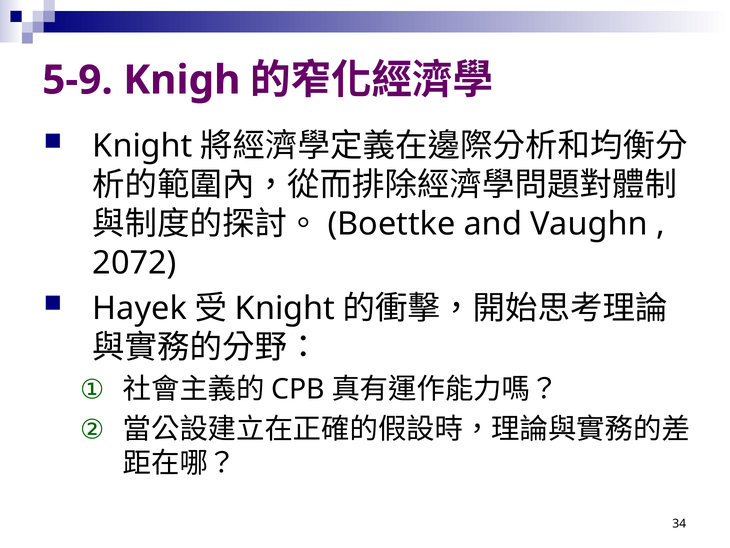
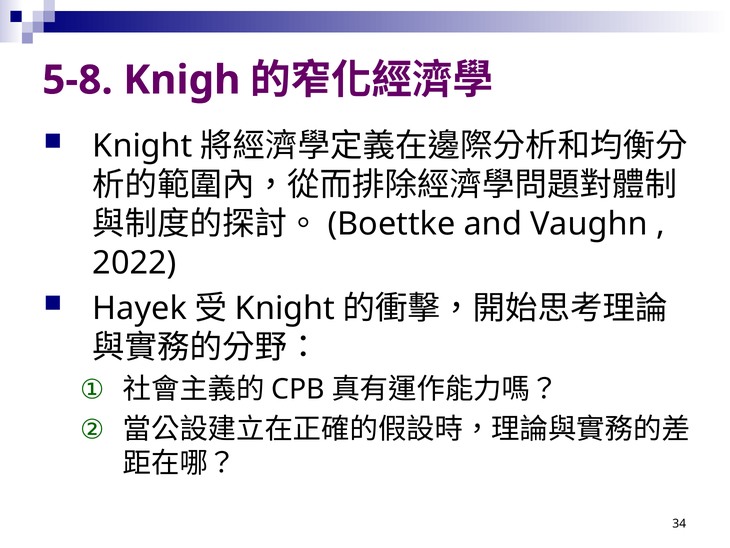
5-9: 5-9 -> 5-8
2072: 2072 -> 2022
